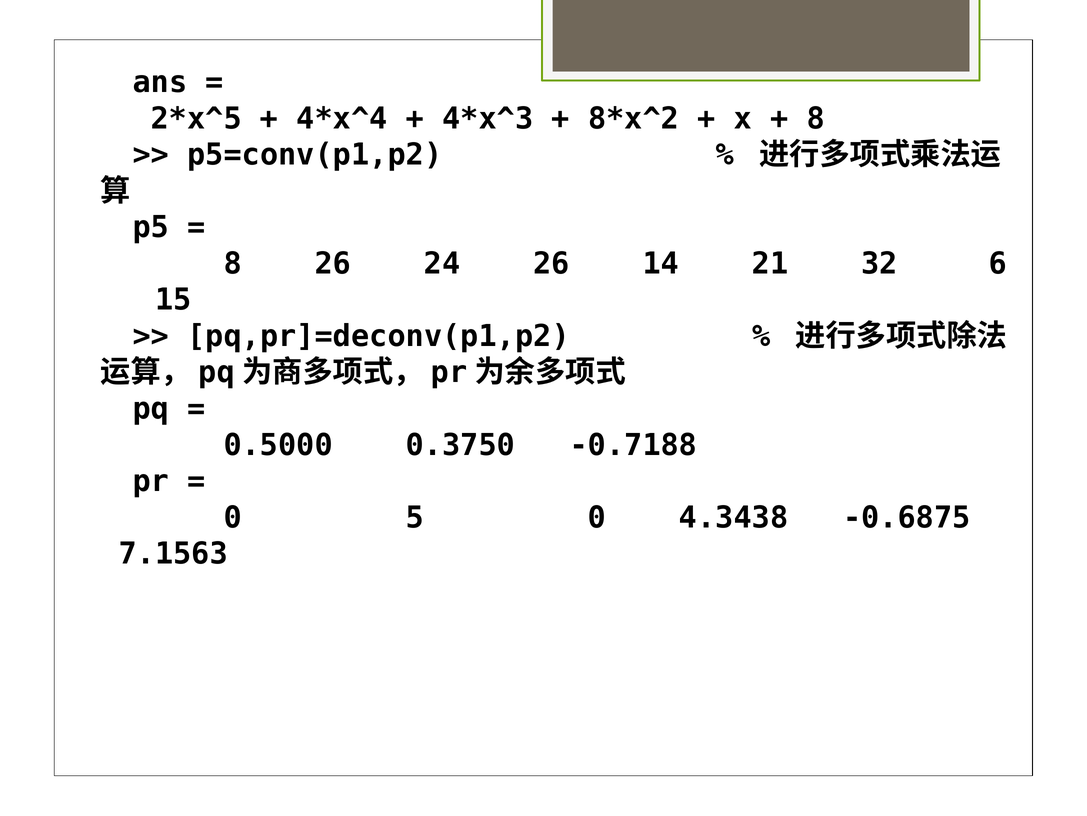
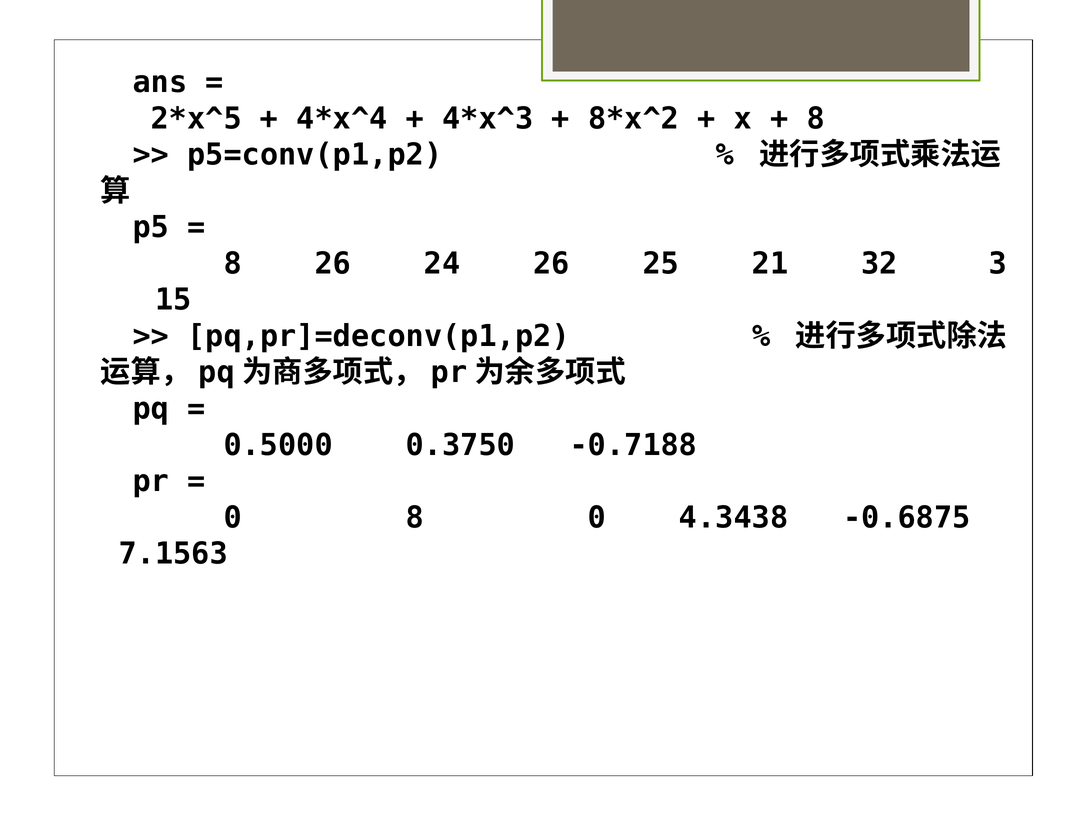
14: 14 -> 25
6: 6 -> 3
0 5: 5 -> 8
